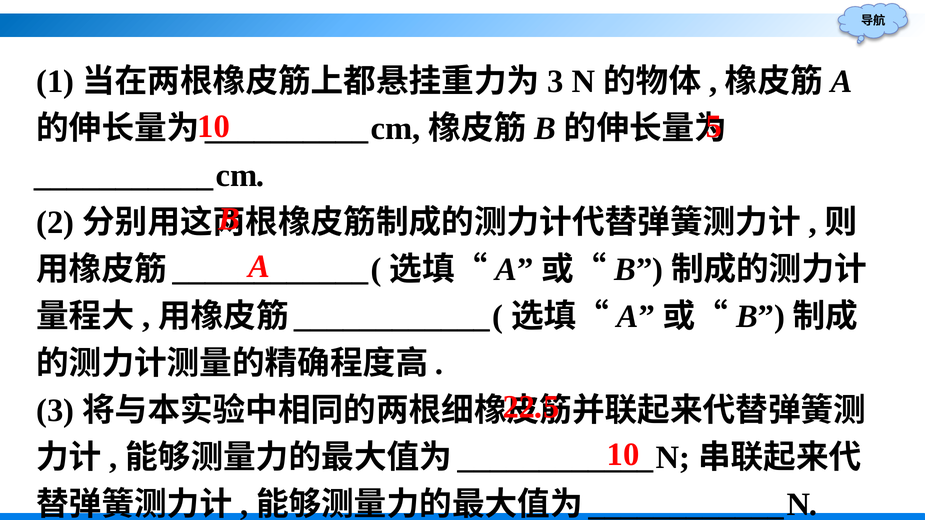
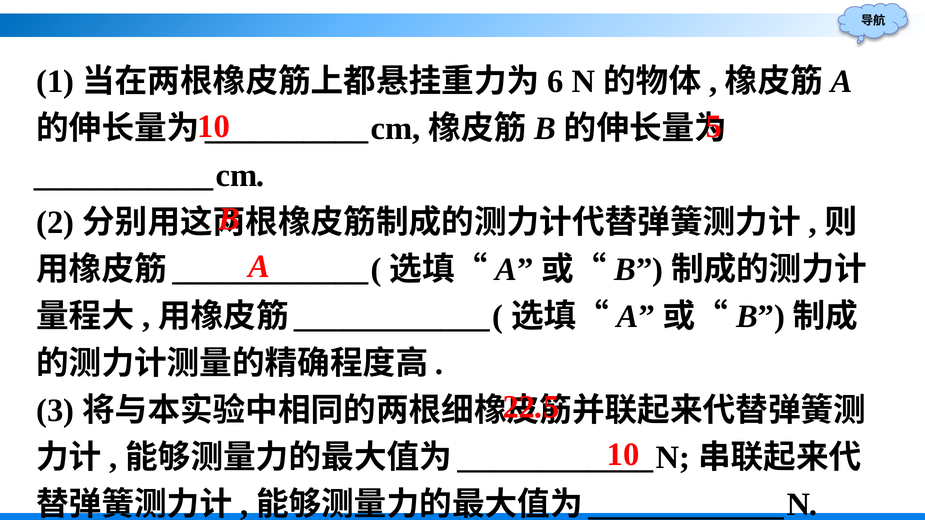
3 at (555, 82): 3 -> 6
